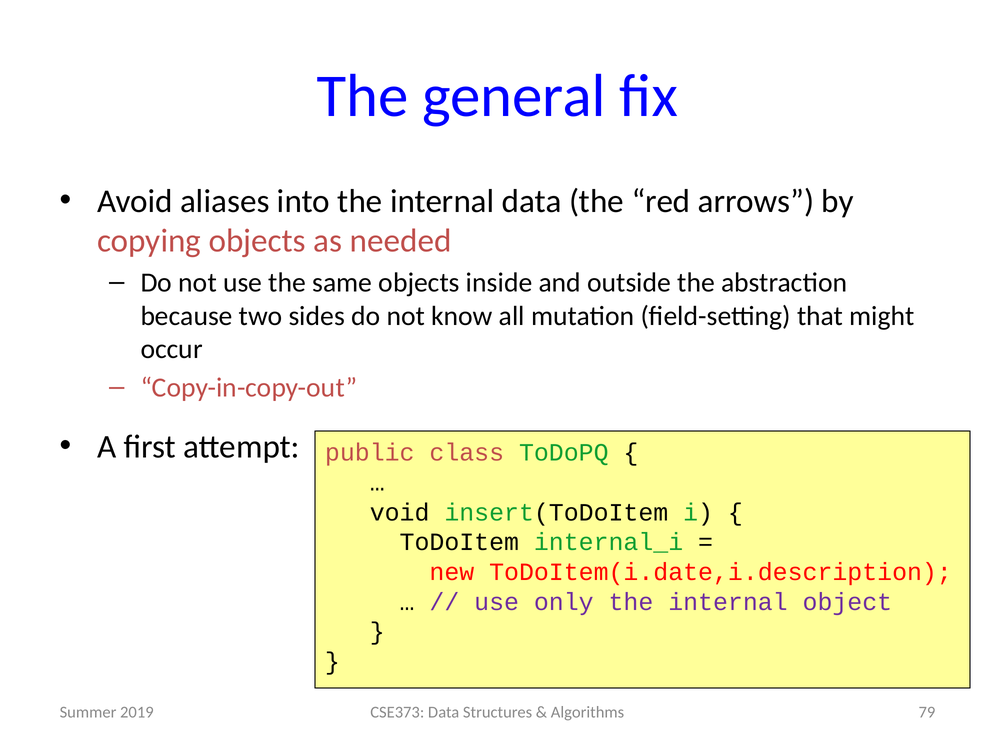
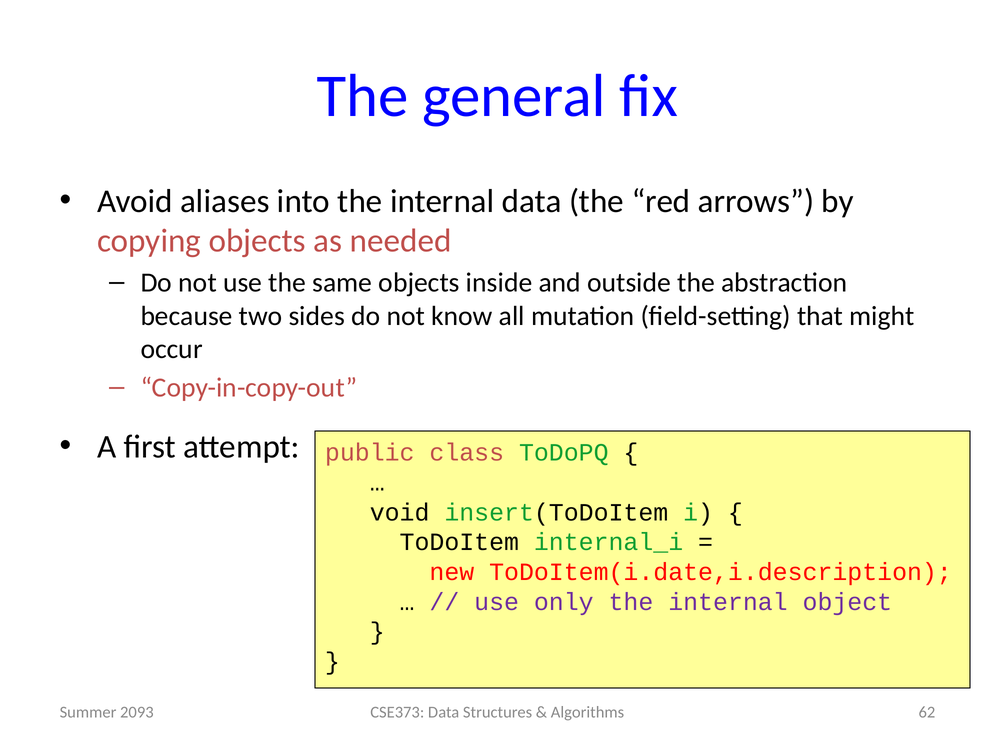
79: 79 -> 62
2019: 2019 -> 2093
